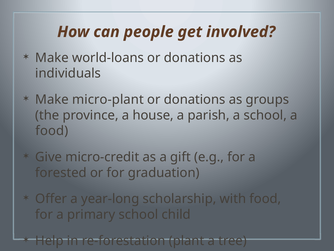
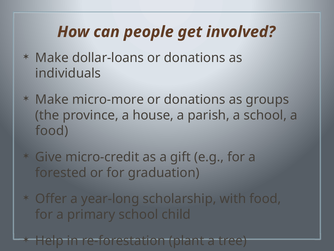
world-loans: world-loans -> dollar-loans
micro-plant: micro-plant -> micro-more
